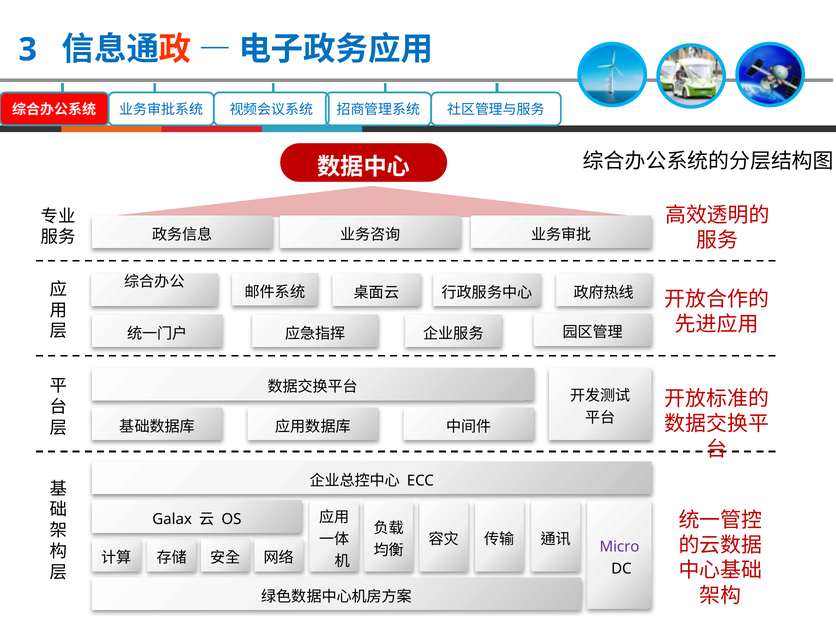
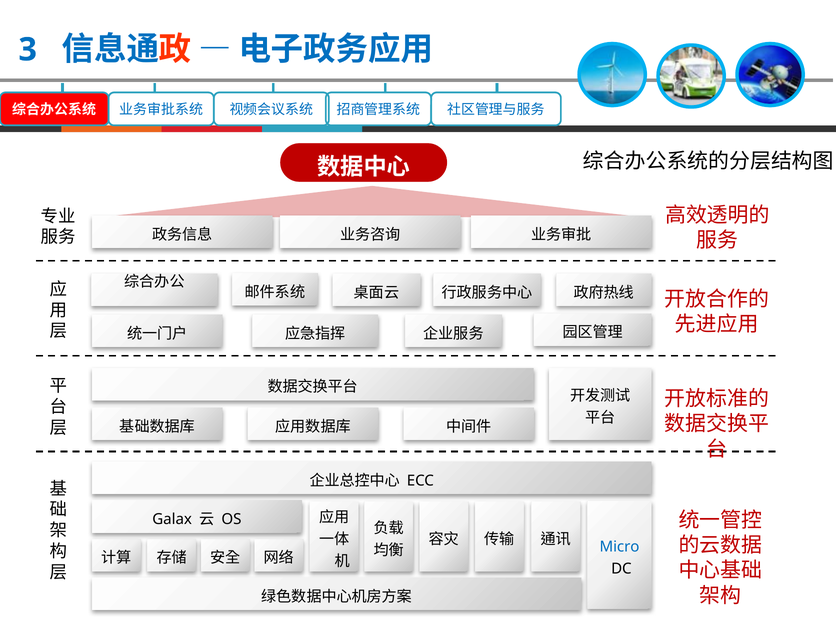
Micro colour: purple -> blue
